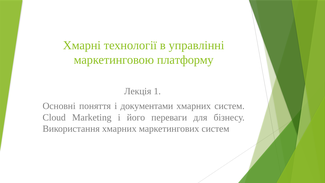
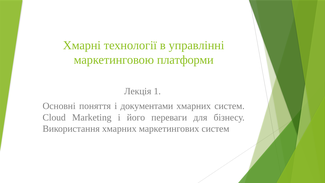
платформу: платформу -> платформи
